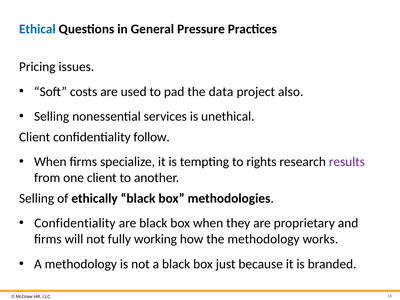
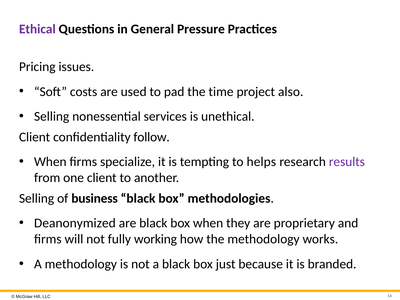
Ethical colour: blue -> purple
data: data -> time
rights: rights -> helps
ethically: ethically -> business
Confidentiality at (75, 223): Confidentiality -> Deanonymized
